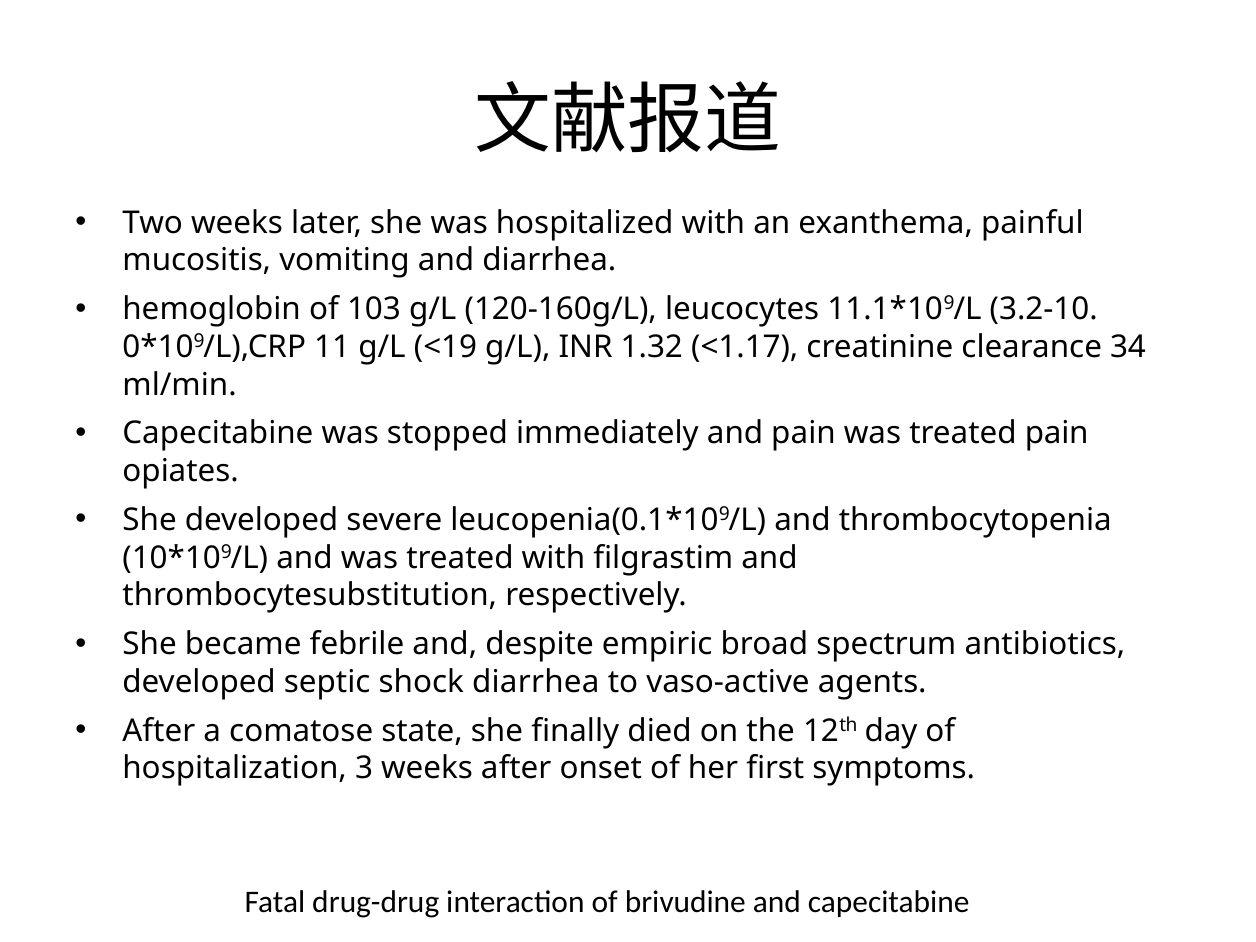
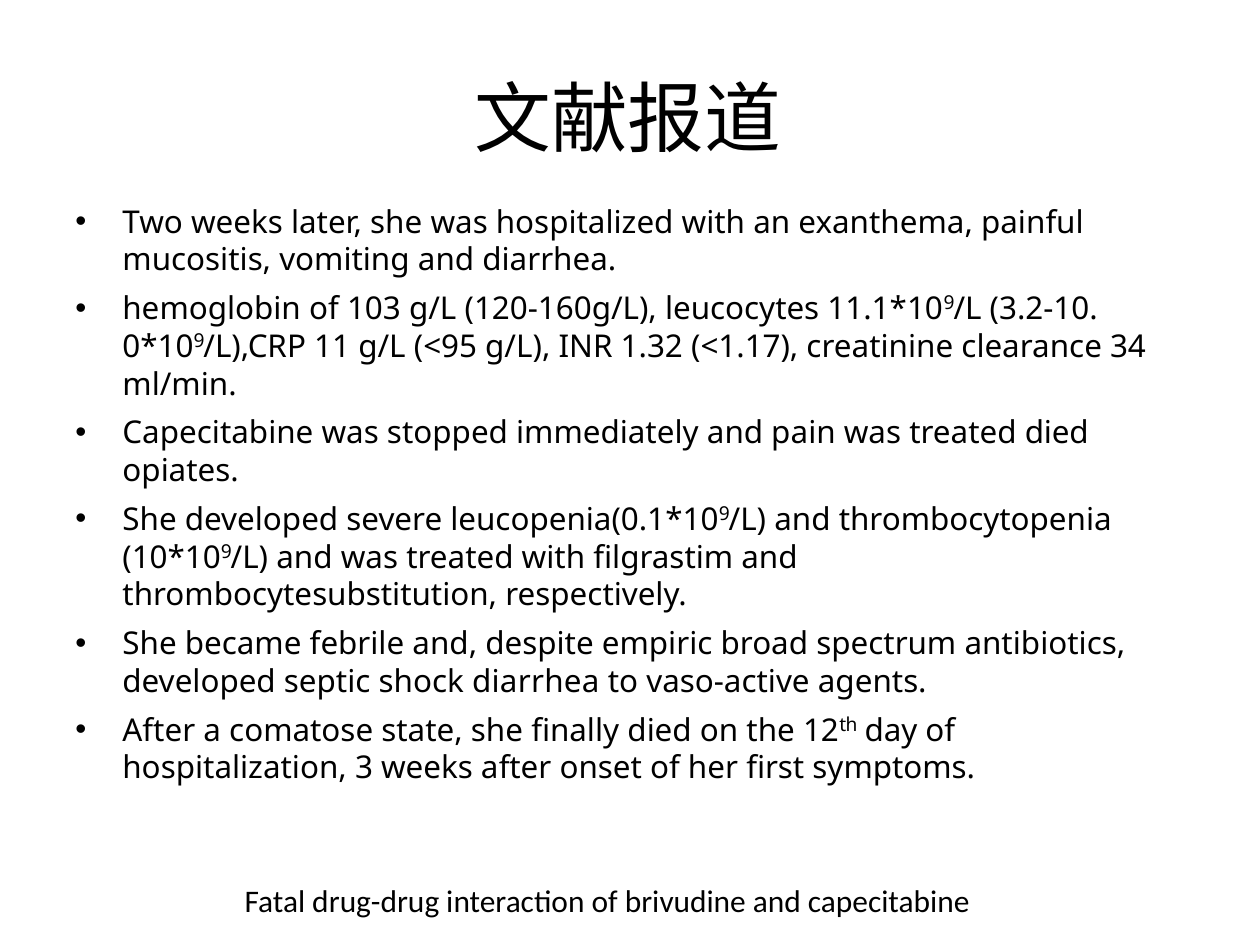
<19: <19 -> <95
treated pain: pain -> died
